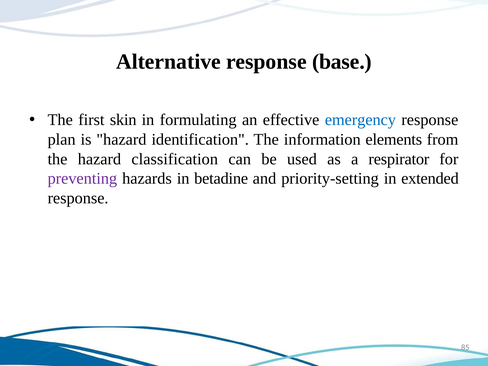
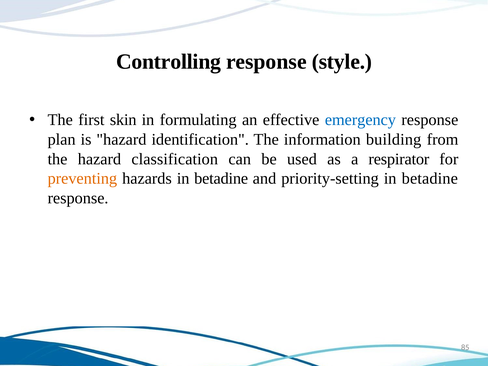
Alternative: Alternative -> Controlling
base: base -> style
elements: elements -> building
preventing colour: purple -> orange
priority-setting in extended: extended -> betadine
